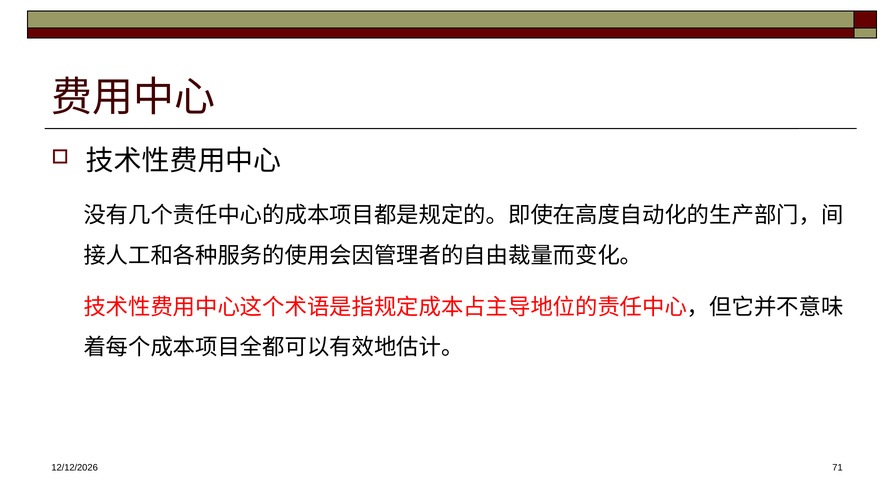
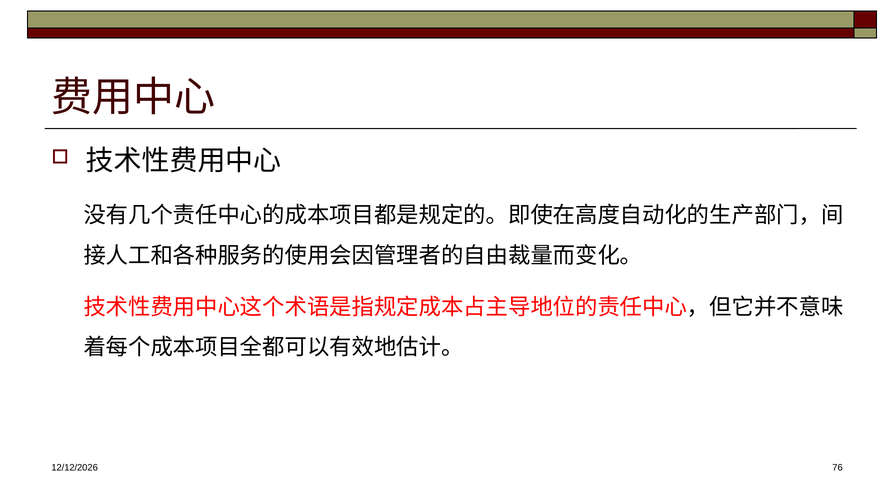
71: 71 -> 76
